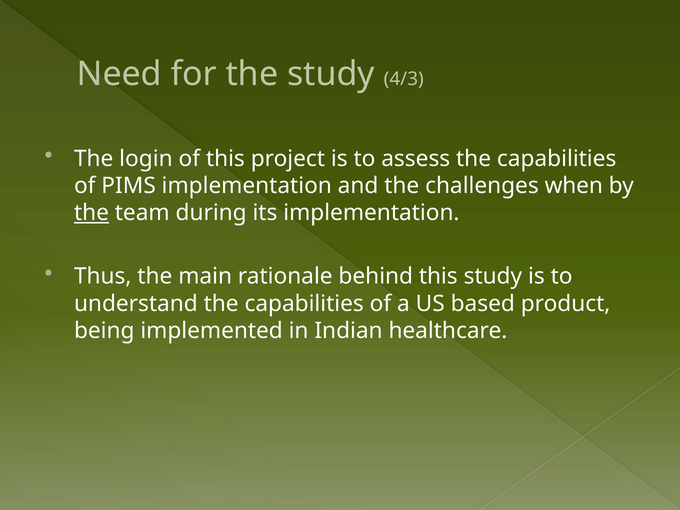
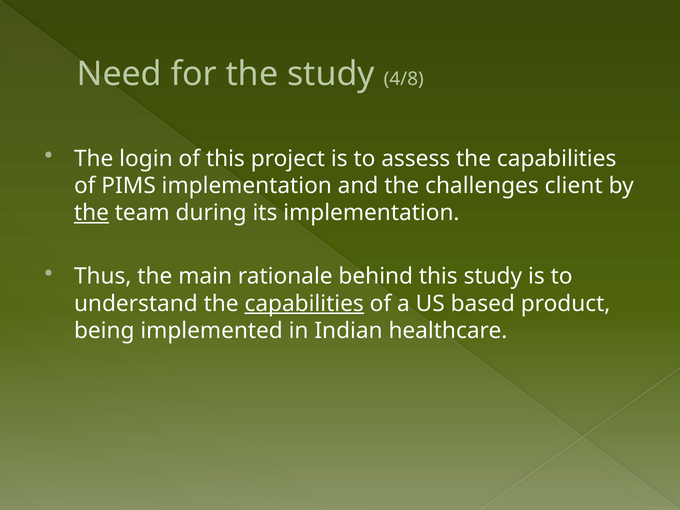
4/3: 4/3 -> 4/8
when: when -> client
capabilities at (304, 304) underline: none -> present
